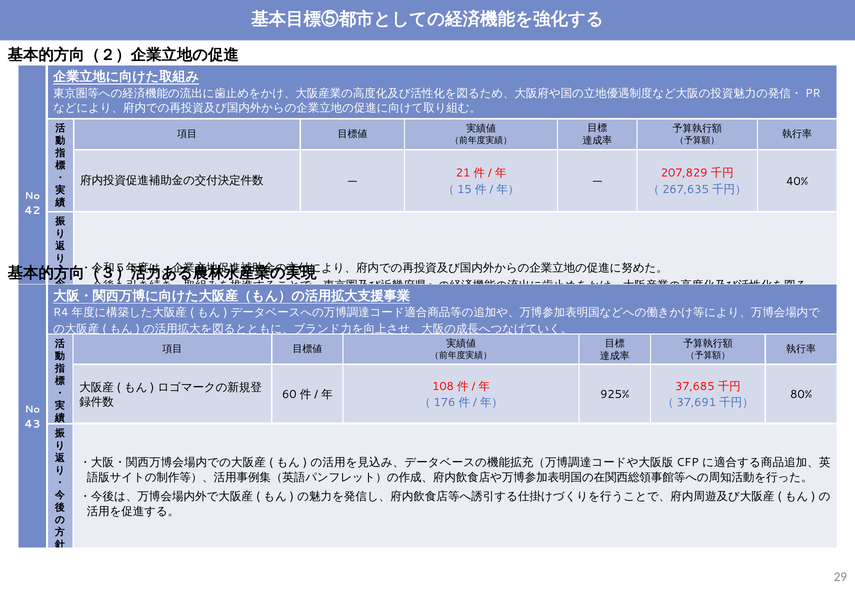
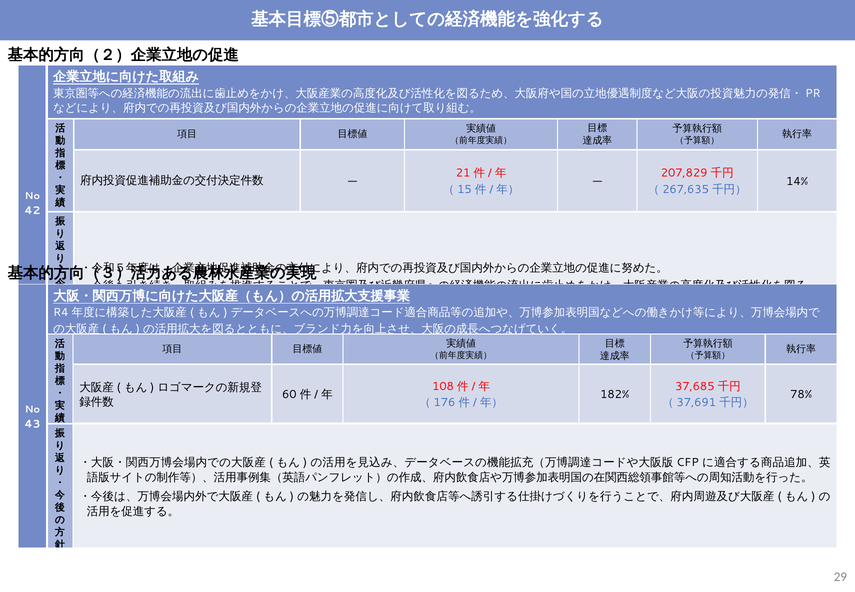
40%: 40% -> 14%
925%: 925% -> 182%
80%: 80% -> 78%
